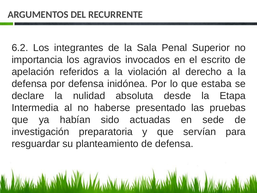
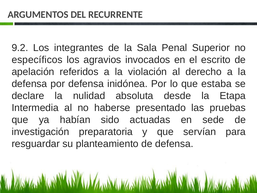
6.2: 6.2 -> 9.2
importancia: importancia -> específicos
